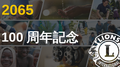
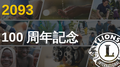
2065: 2065 -> 2093
